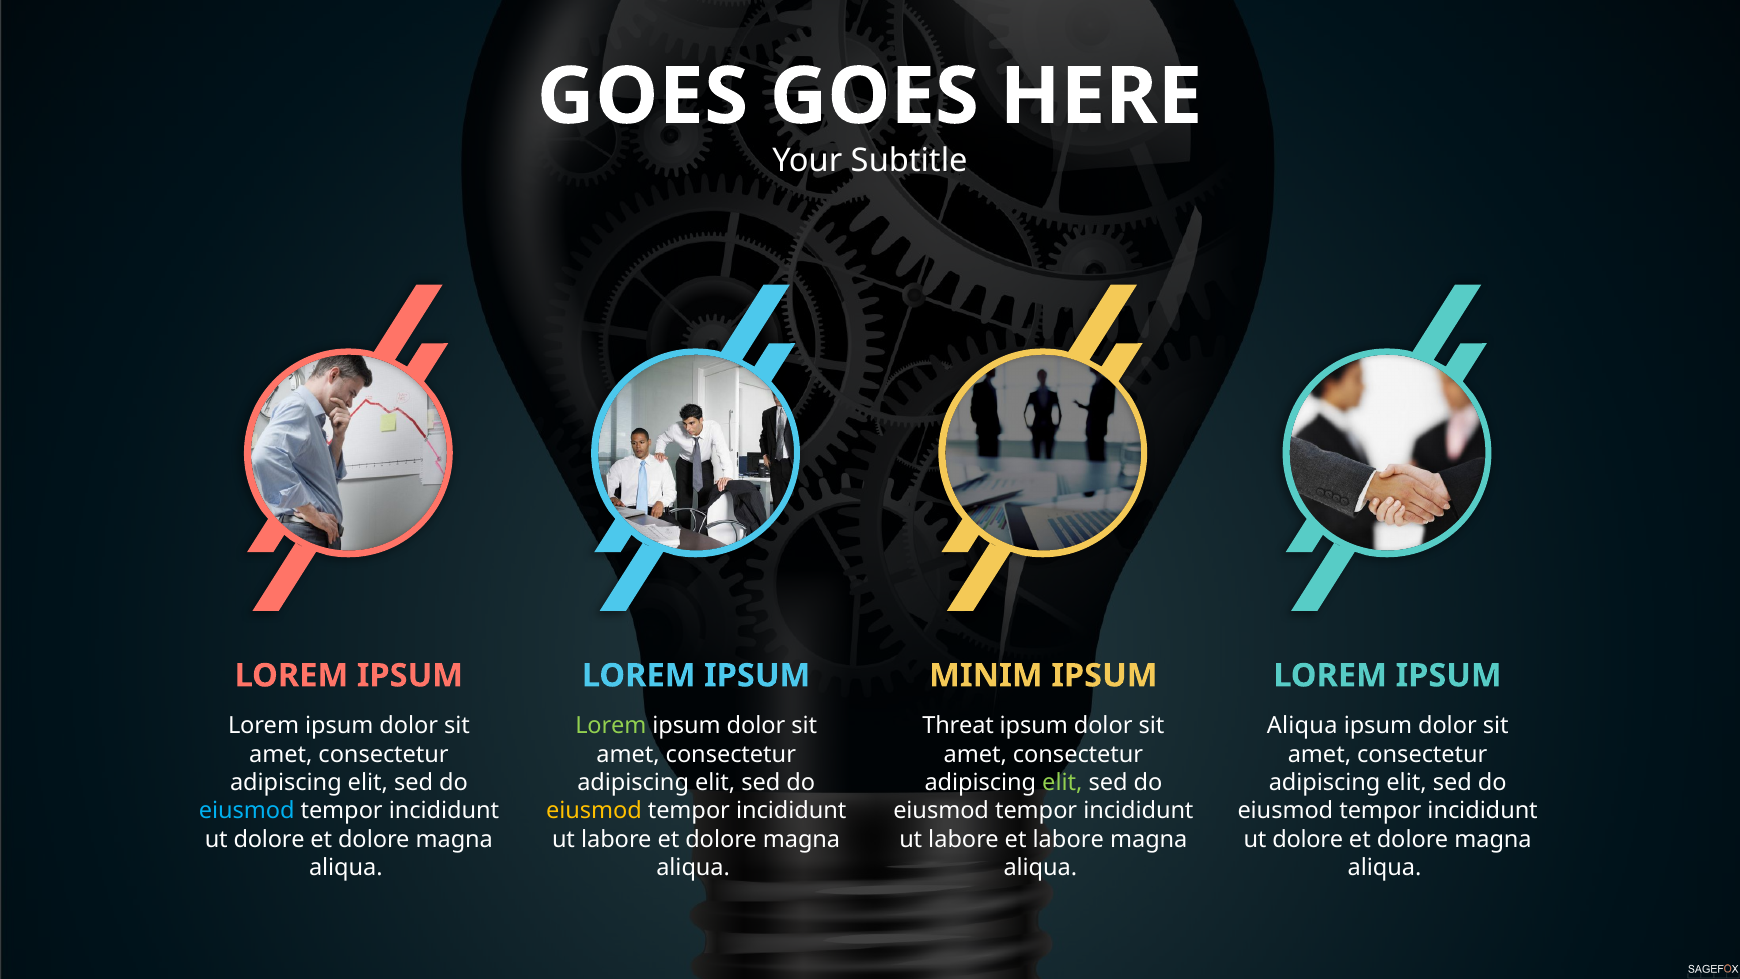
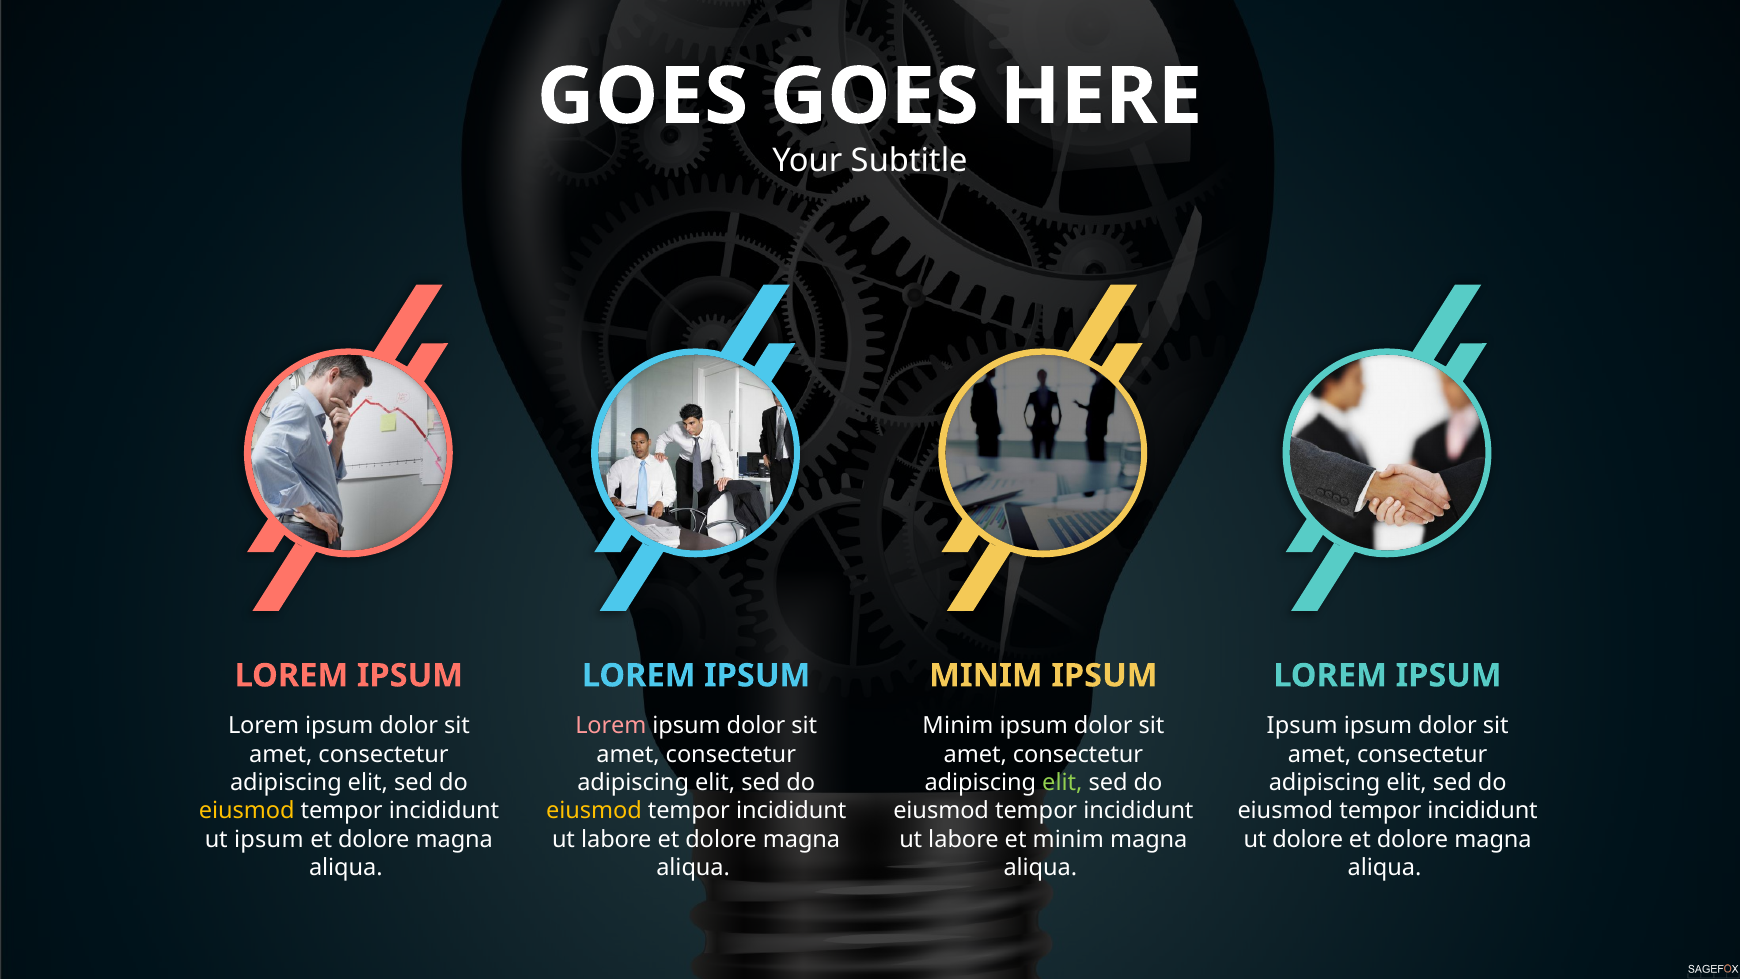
Lorem at (611, 726) colour: light green -> pink
Threat at (958, 726): Threat -> Minim
Aliqua at (1302, 726): Aliqua -> Ipsum
eiusmod at (247, 811) colour: light blue -> yellow
dolore at (269, 839): dolore -> ipsum
et labore: labore -> minim
